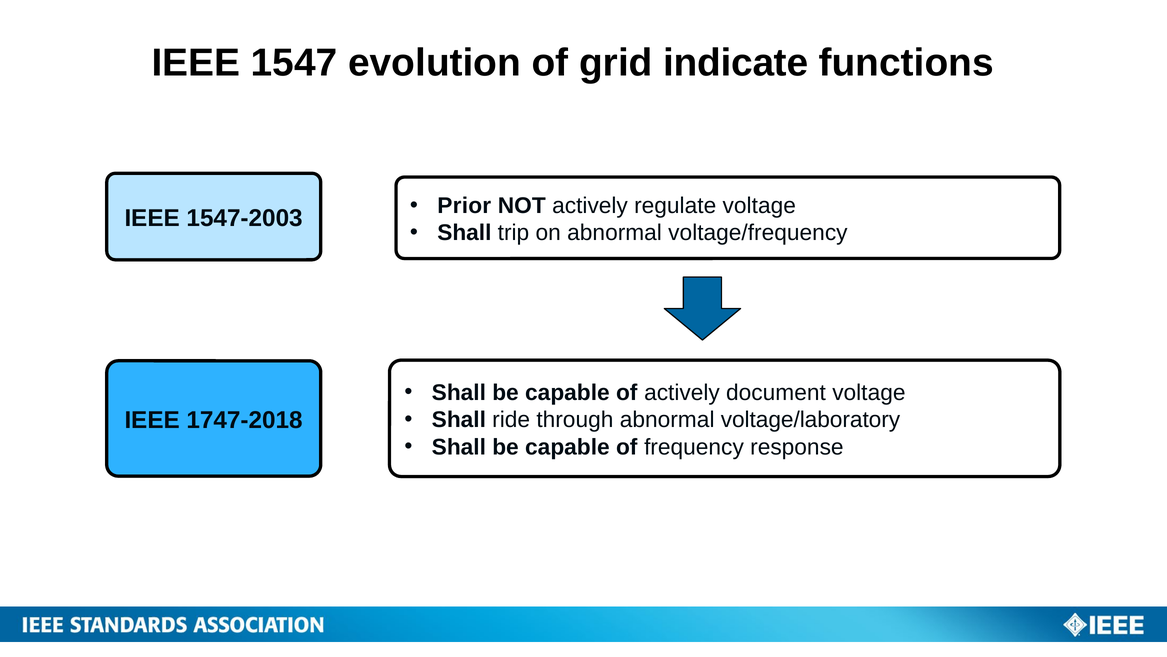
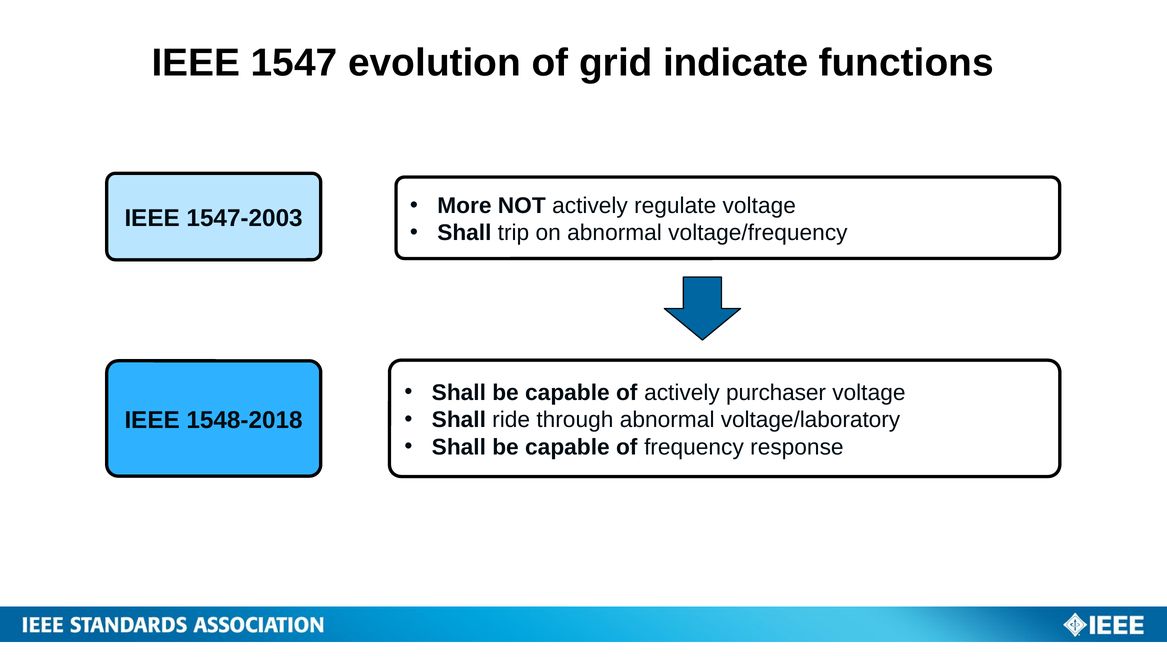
Prior: Prior -> More
document: document -> purchaser
1747-2018: 1747-2018 -> 1548-2018
